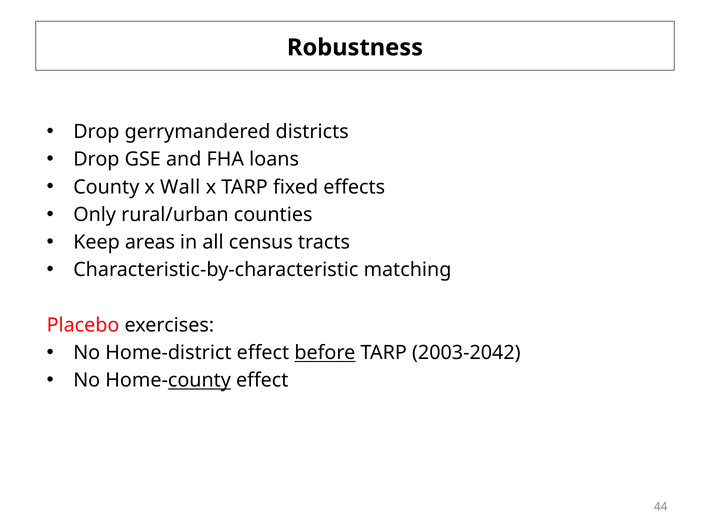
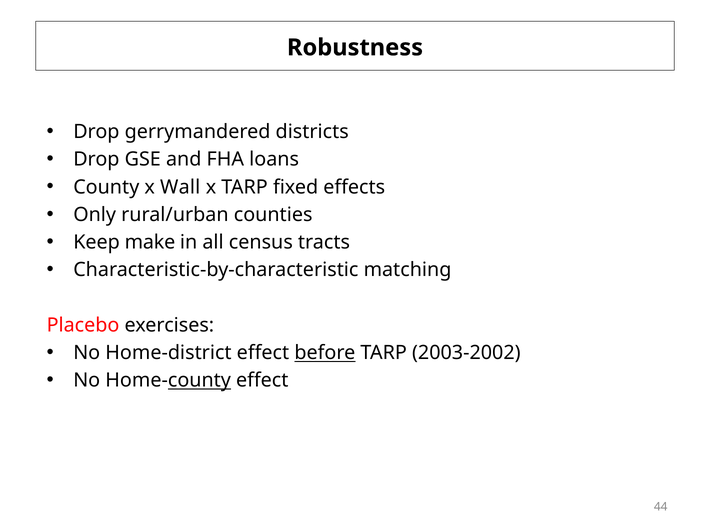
areas: areas -> make
2003-2042: 2003-2042 -> 2003-2002
